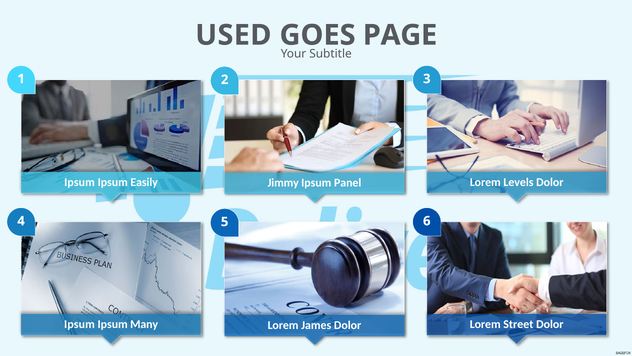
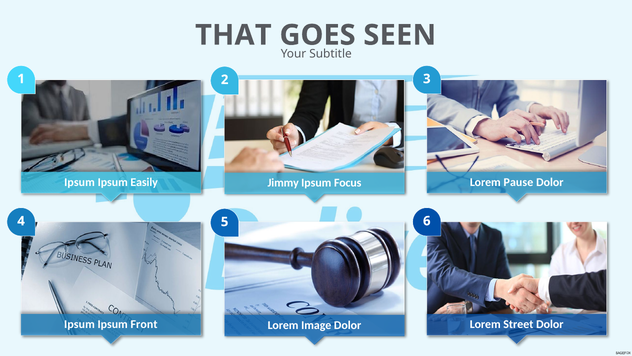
USED: USED -> THAT
PAGE: PAGE -> SEEN
Levels: Levels -> Pause
Panel: Panel -> Focus
Many: Many -> Front
James: James -> Image
